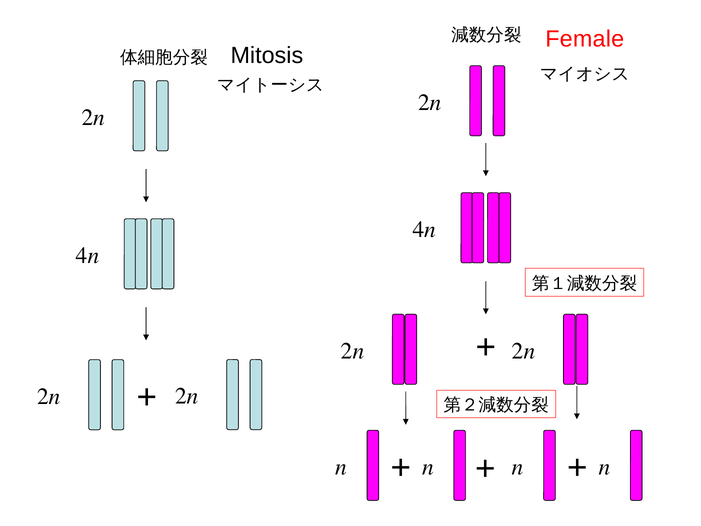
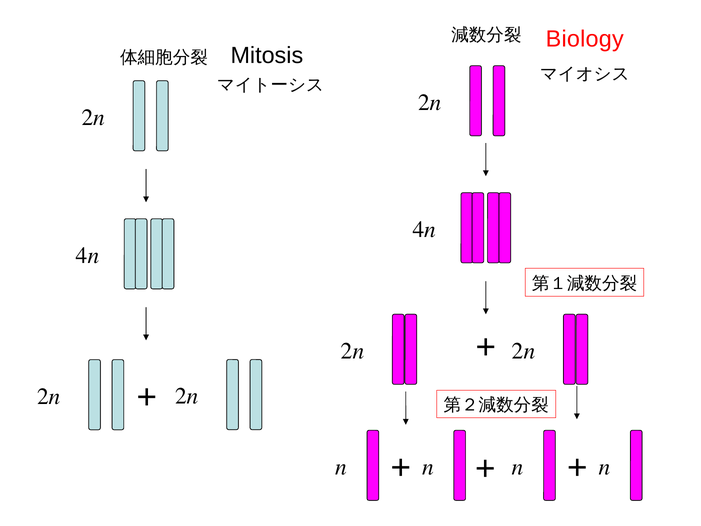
Female: Female -> Biology
